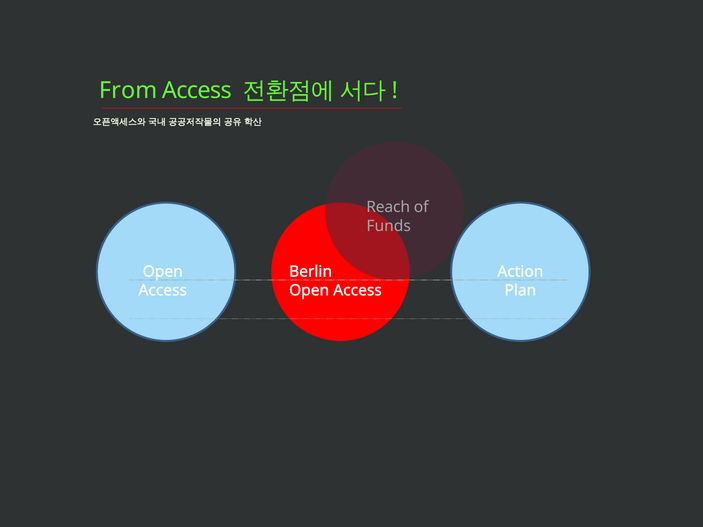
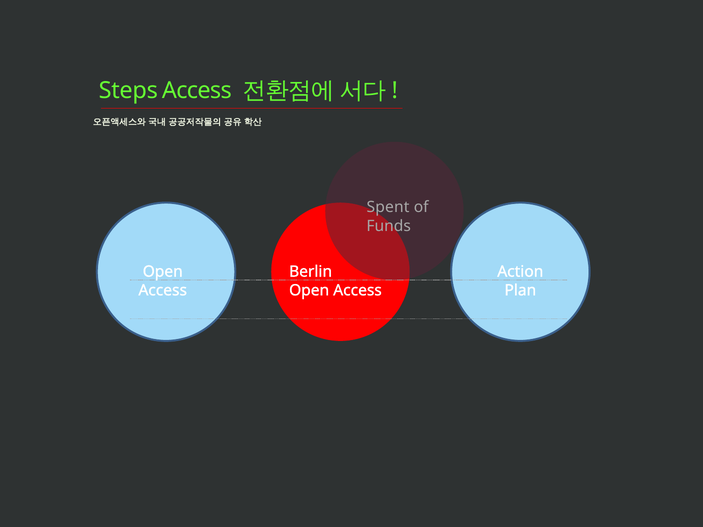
From: From -> Steps
Reach: Reach -> Spent
